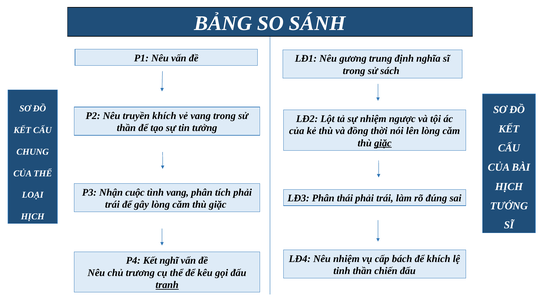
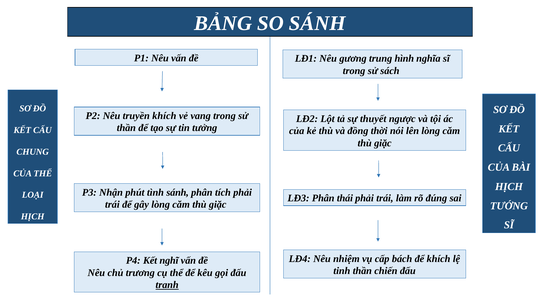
định: định -> hình
sự nhiệm: nhiệm -> thuyết
giặc at (383, 143) underline: present -> none
cuộc: cuộc -> phút
tình vang: vang -> sánh
